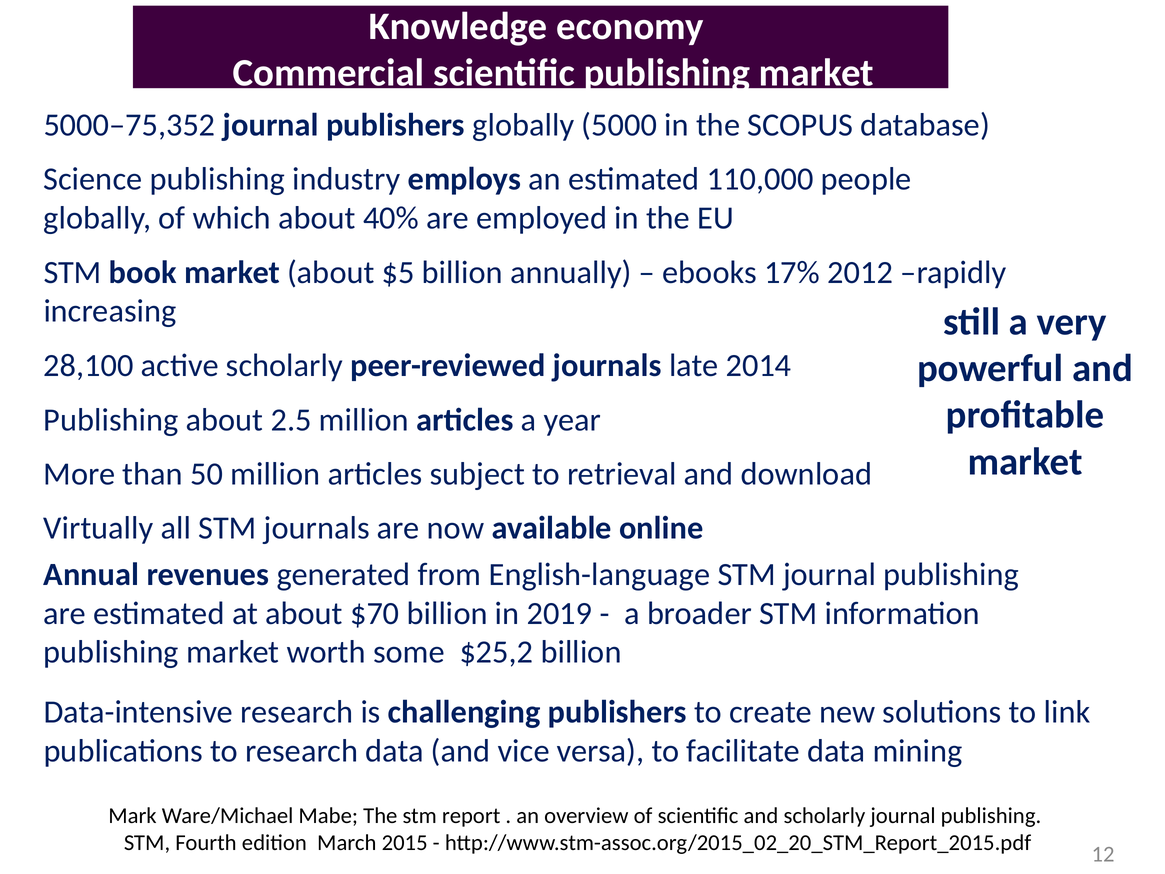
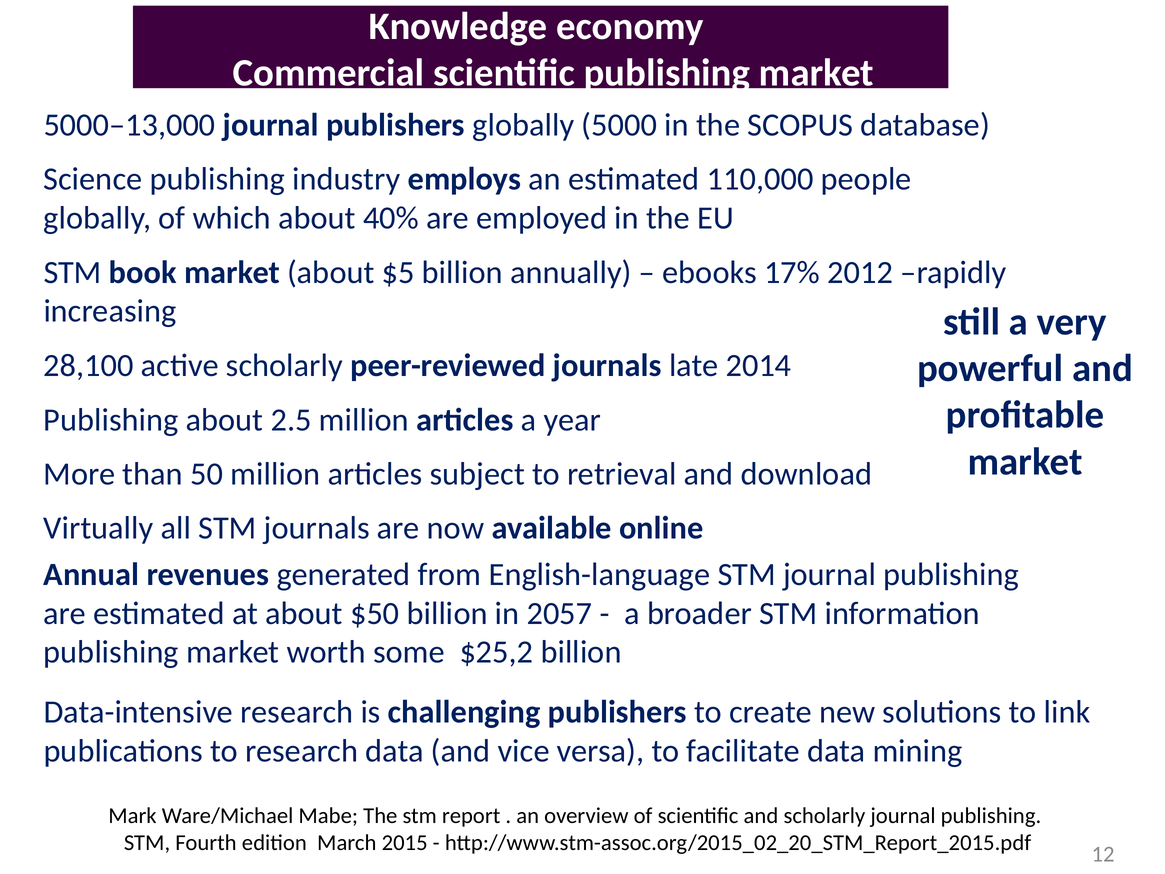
5000–75,352: 5000–75,352 -> 5000–13,000
$70: $70 -> $50
2019: 2019 -> 2057
